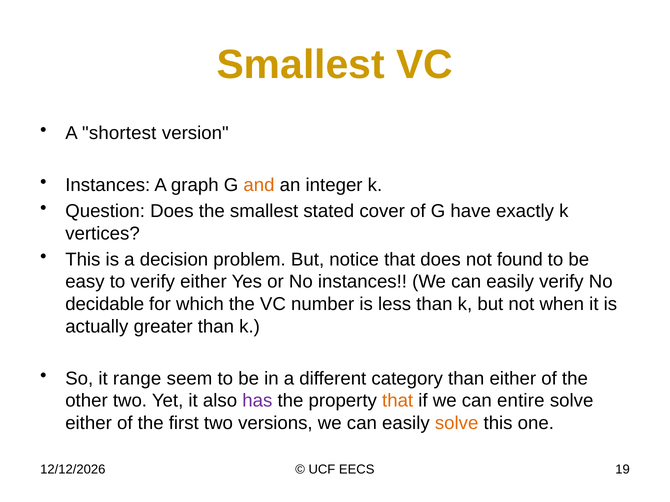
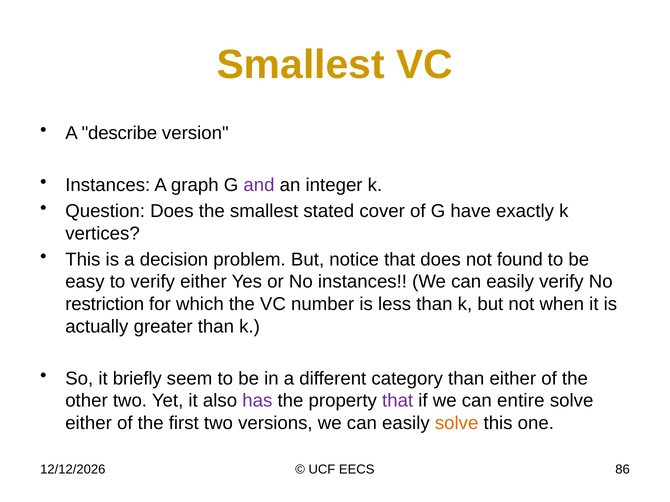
shortest: shortest -> describe
and colour: orange -> purple
decidable: decidable -> restriction
range: range -> briefly
that at (398, 401) colour: orange -> purple
19: 19 -> 86
